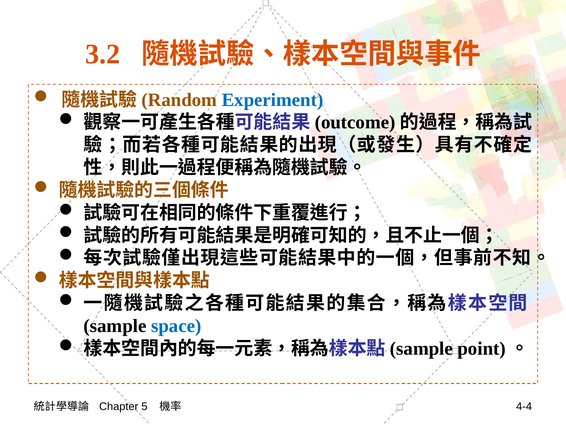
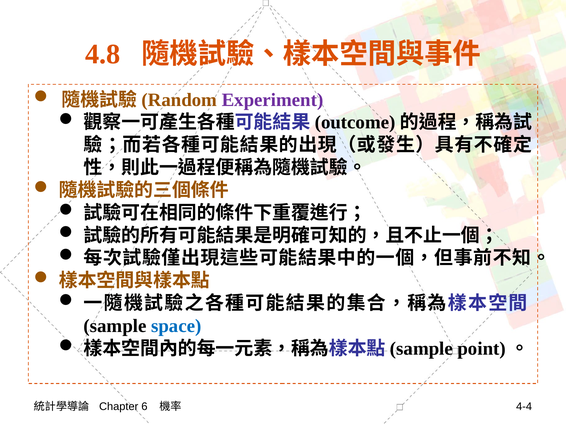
3.2: 3.2 -> 4.8
Experiment colour: blue -> purple
5: 5 -> 6
